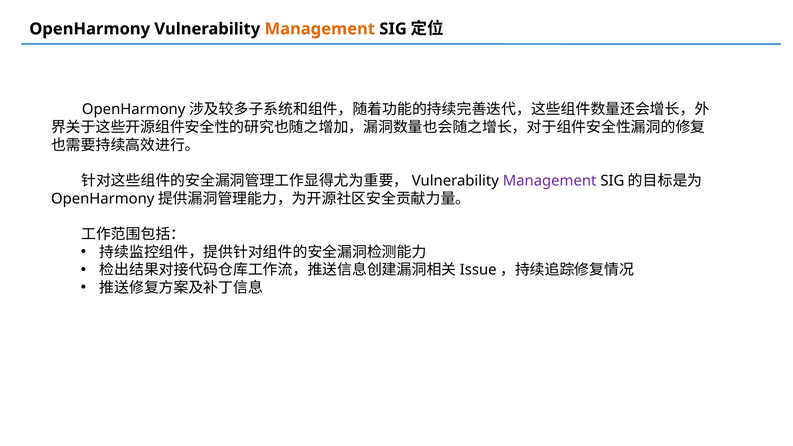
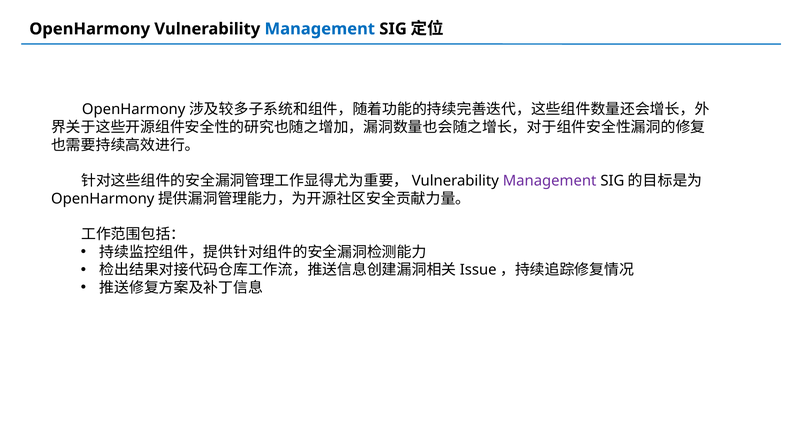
Management at (320, 29) colour: orange -> blue
